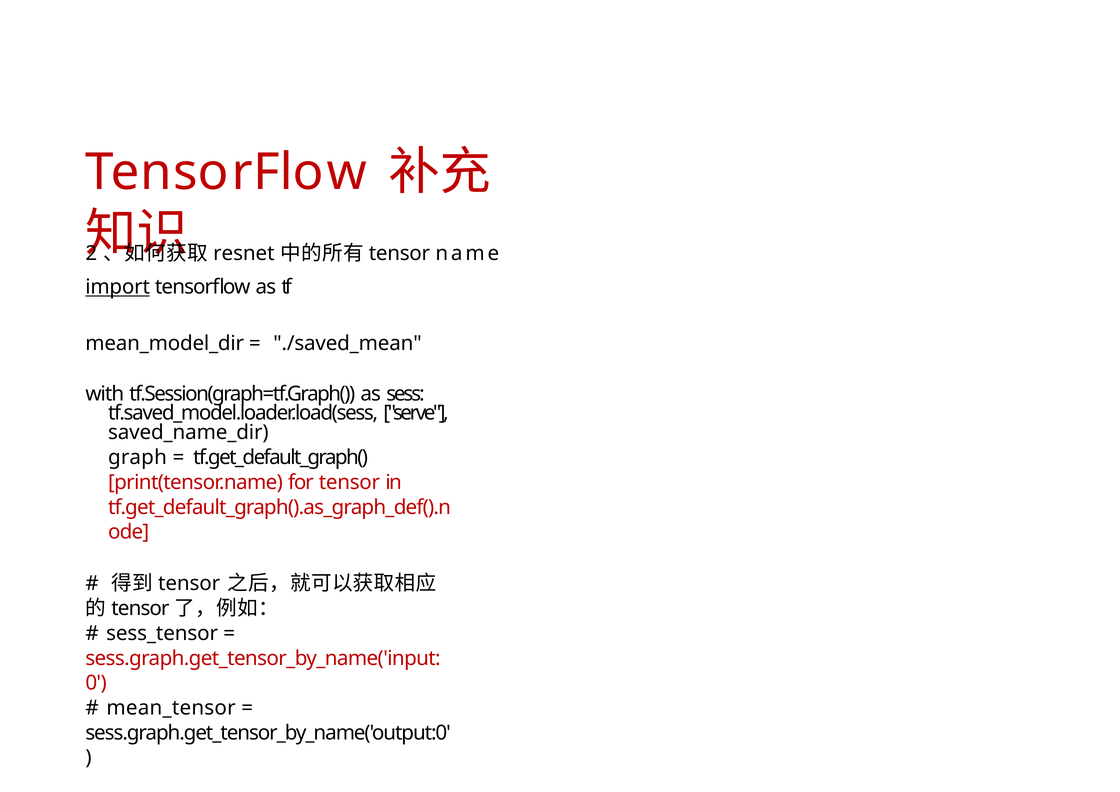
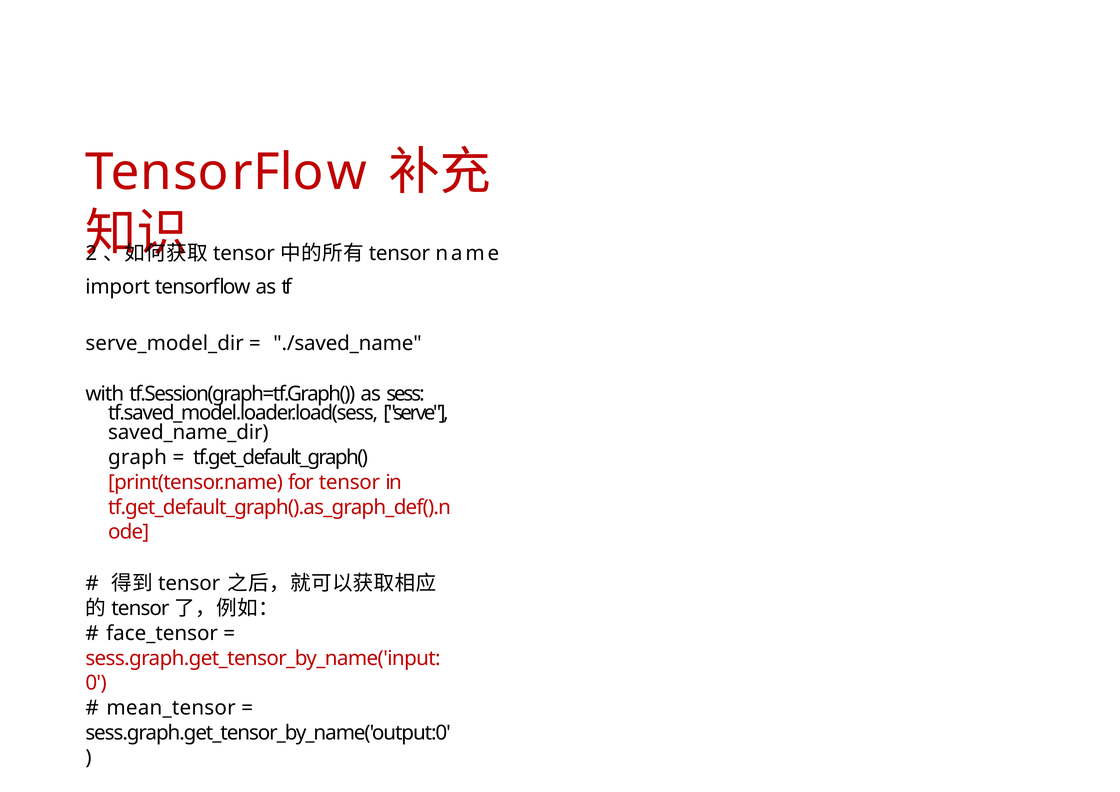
resnet at (244, 253): resnet -> tensor
import underline: present -> none
mean_model_dir: mean_model_dir -> serve_model_dir
./saved_mean: ./saved_mean -> ./saved_name
sess_tensor: sess_tensor -> face_tensor
